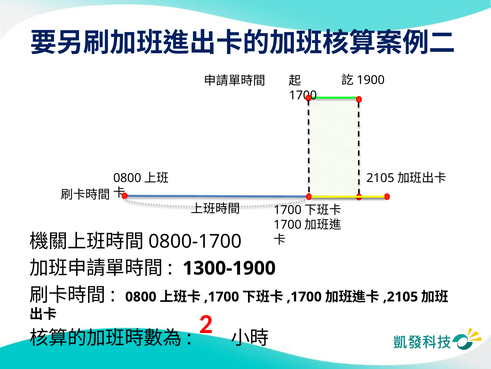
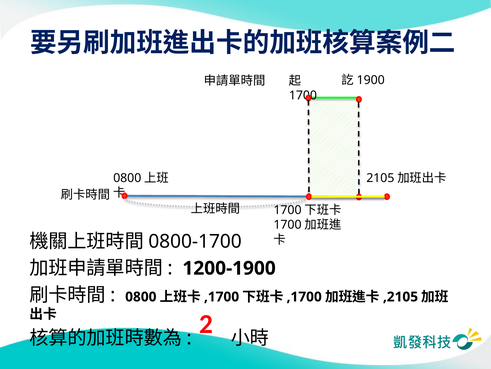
1300-1900: 1300-1900 -> 1200-1900
